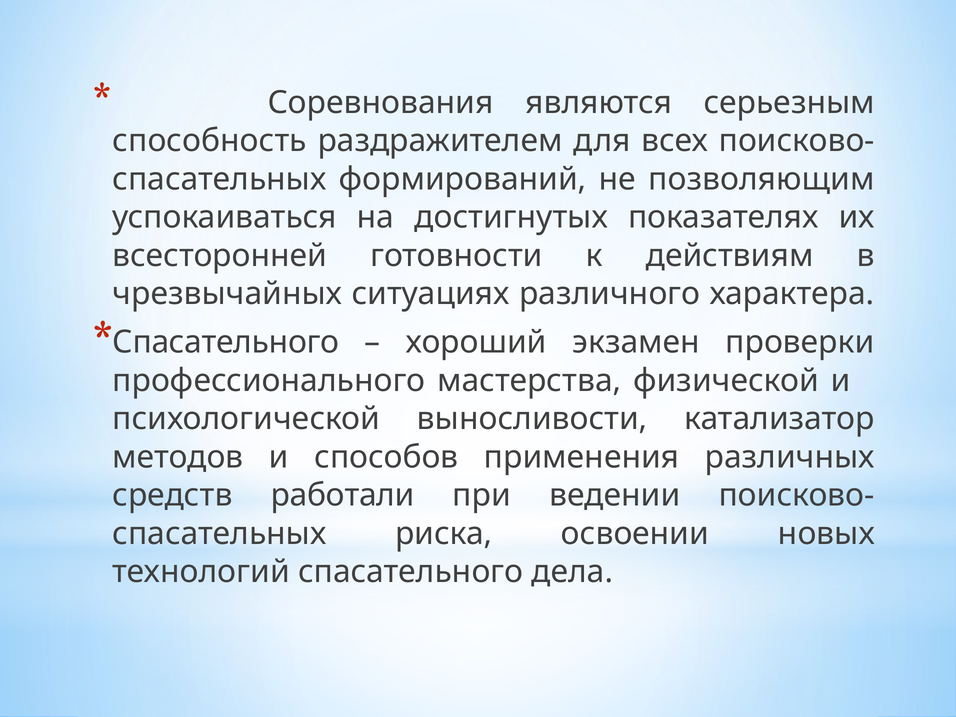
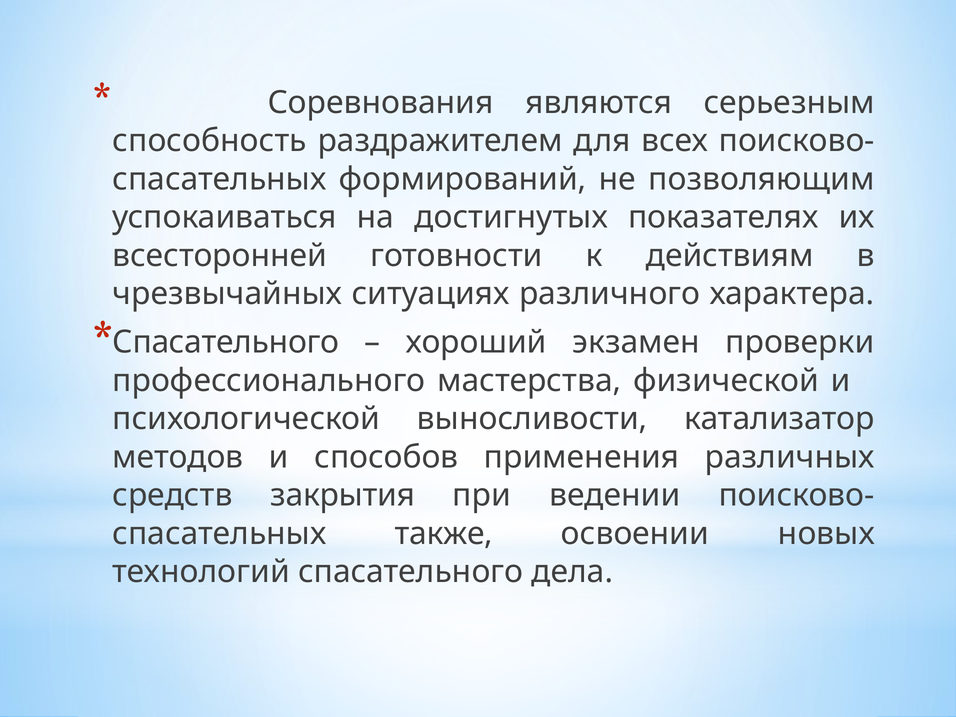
работали: работали -> закрытия
риска: риска -> также
